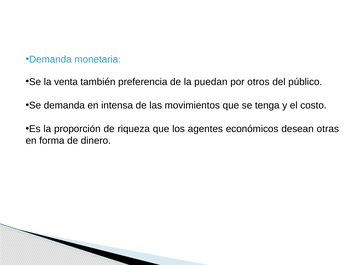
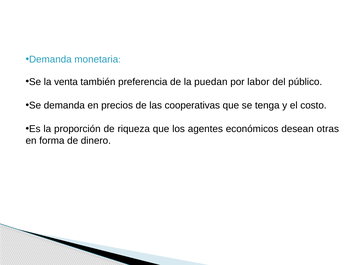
otros: otros -> labor
intensa: intensa -> precios
movimientos: movimientos -> cooperativas
